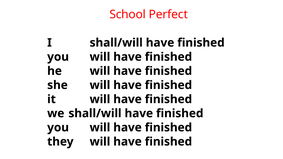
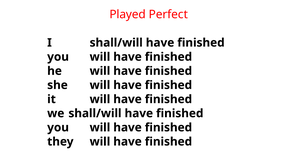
School: School -> Played
